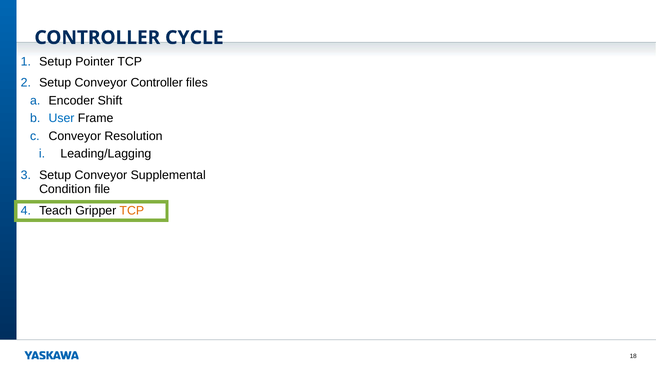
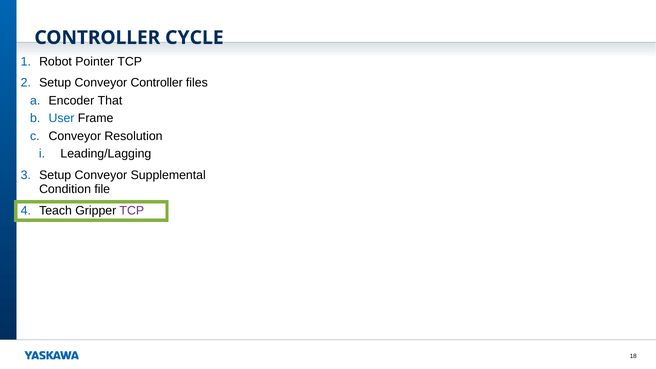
Setup at (55, 62): Setup -> Robot
Shift: Shift -> That
TCP at (132, 211) colour: orange -> purple
